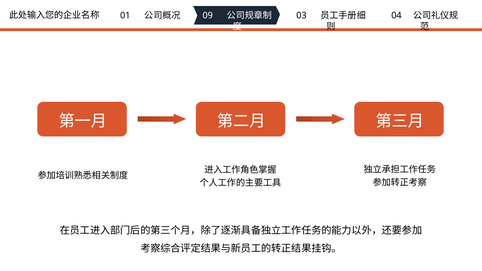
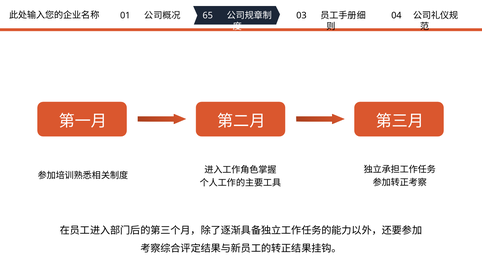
09: 09 -> 65
